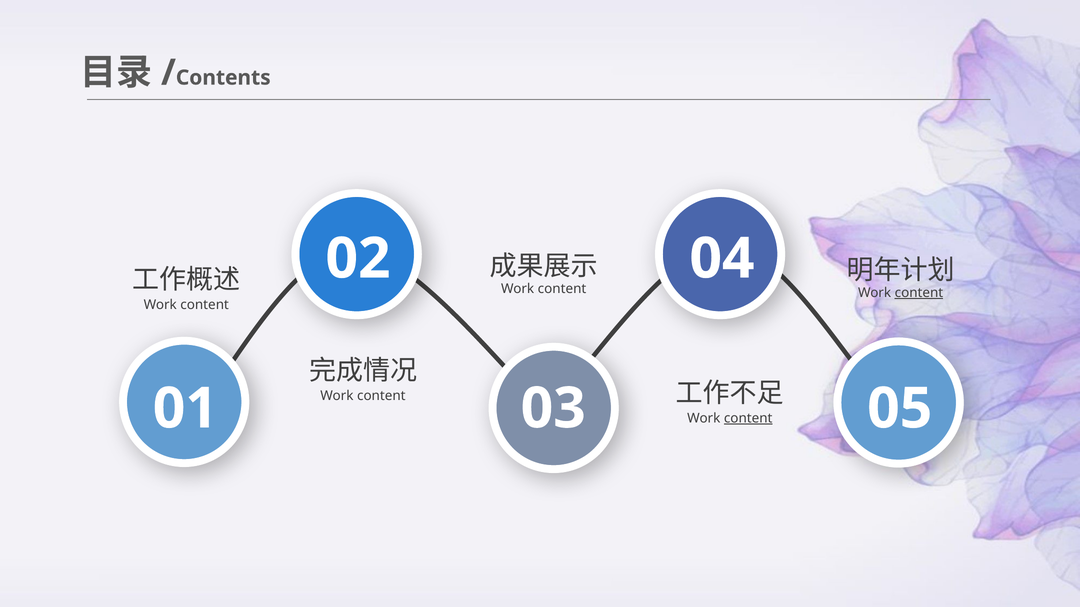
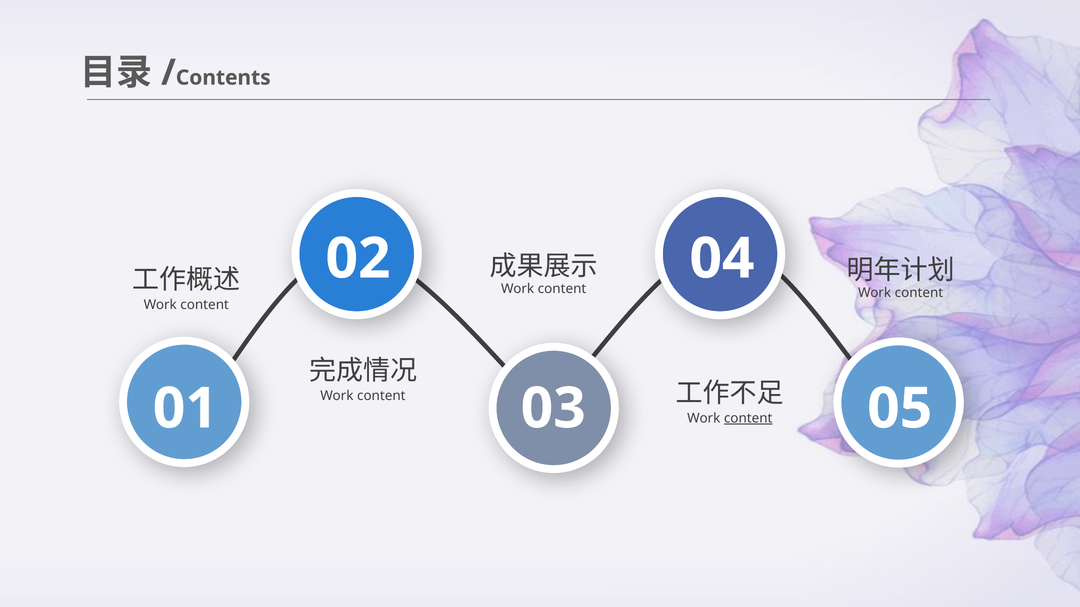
content at (919, 293) underline: present -> none
